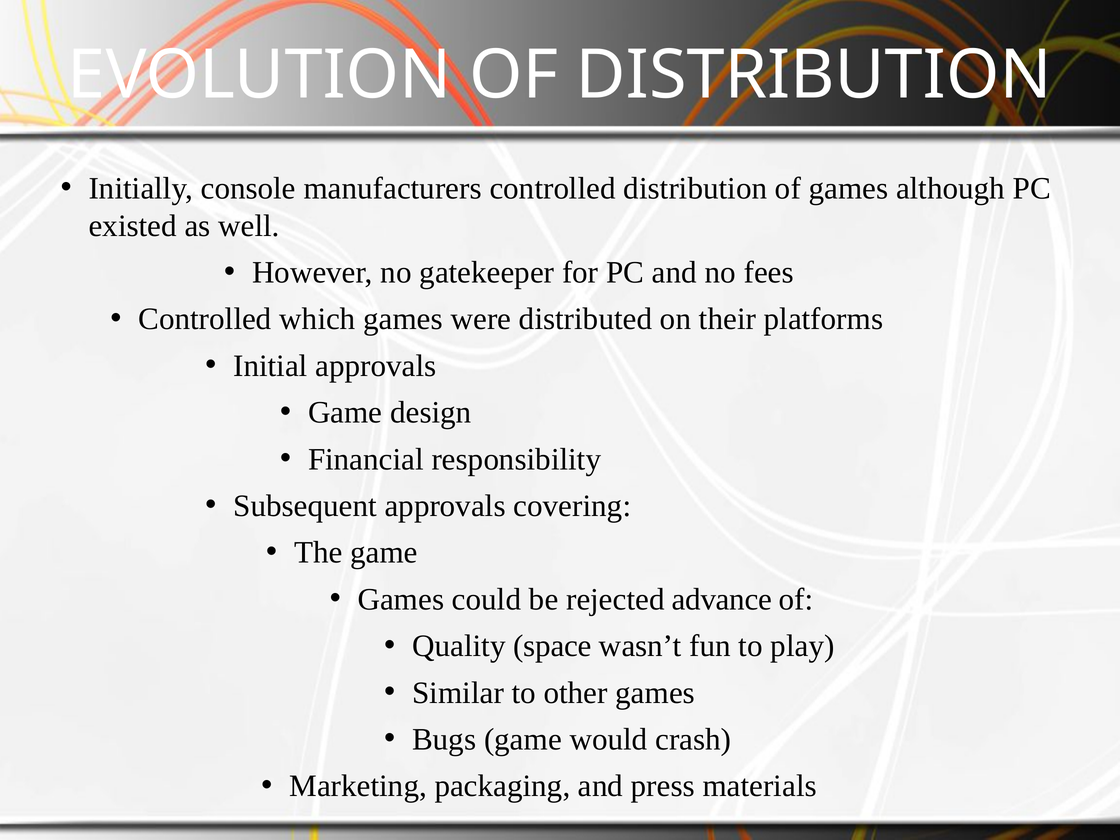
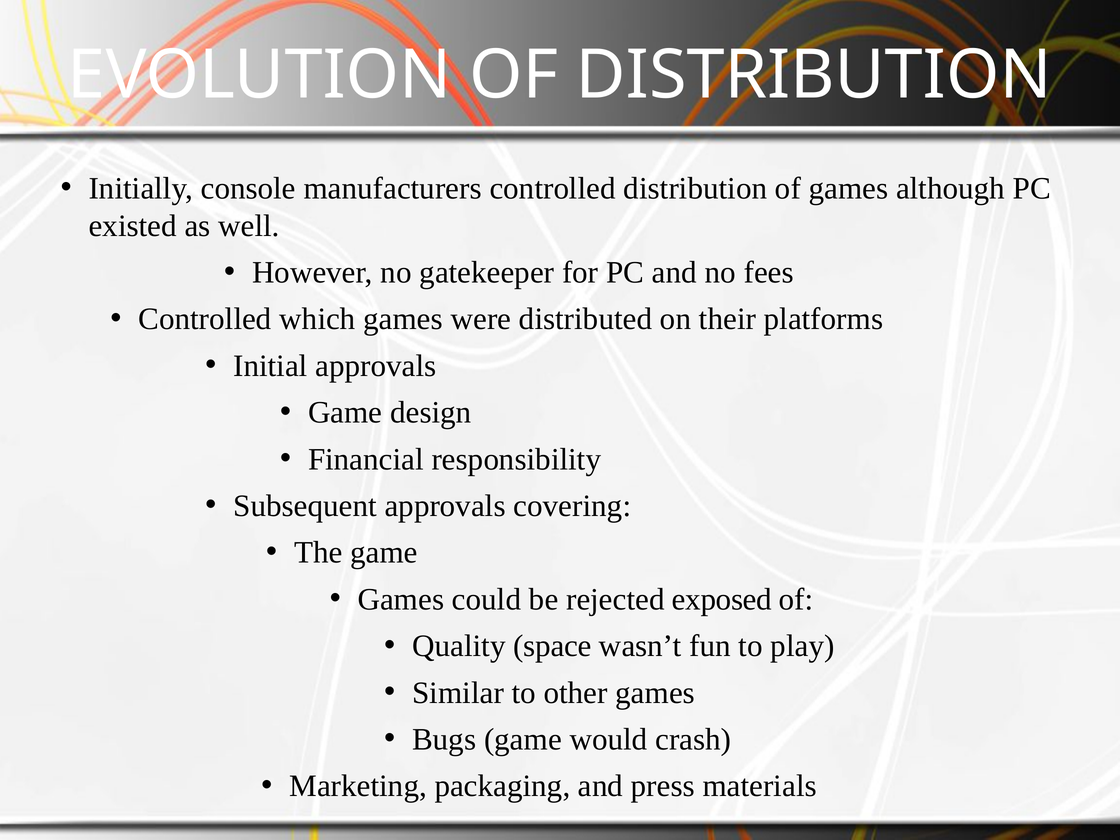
advance: advance -> exposed
